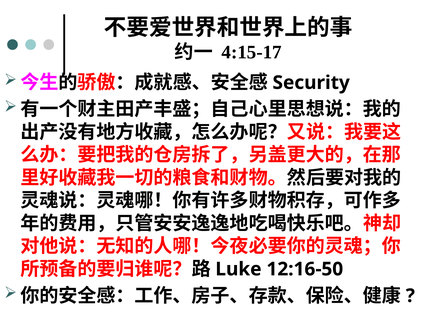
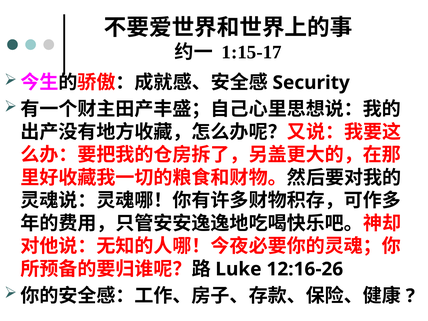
4:15-17: 4:15-17 -> 1:15-17
12:16-50: 12:16-50 -> 12:16-26
